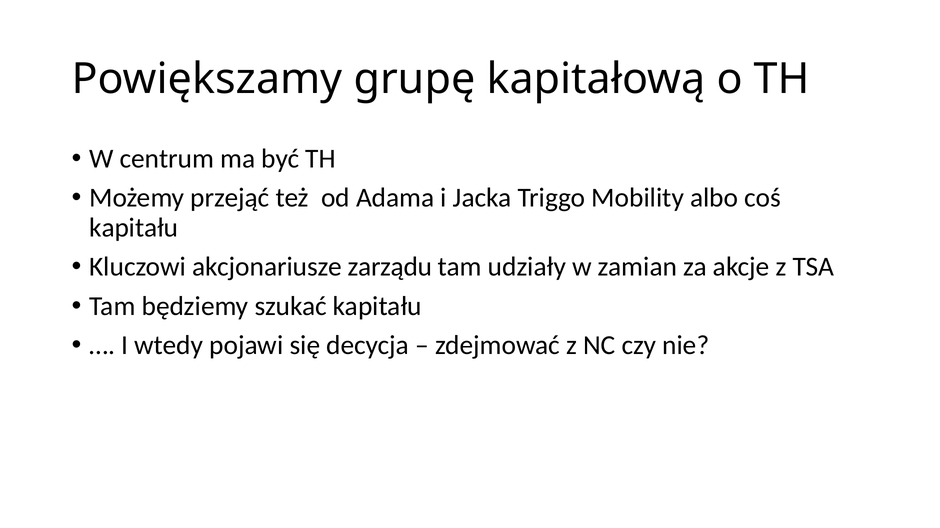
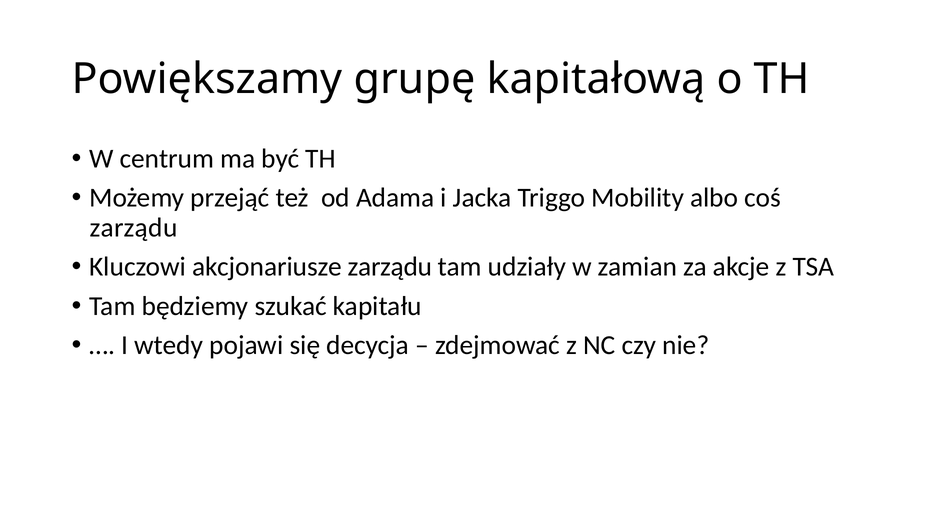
kapitału at (134, 228): kapitału -> zarządu
